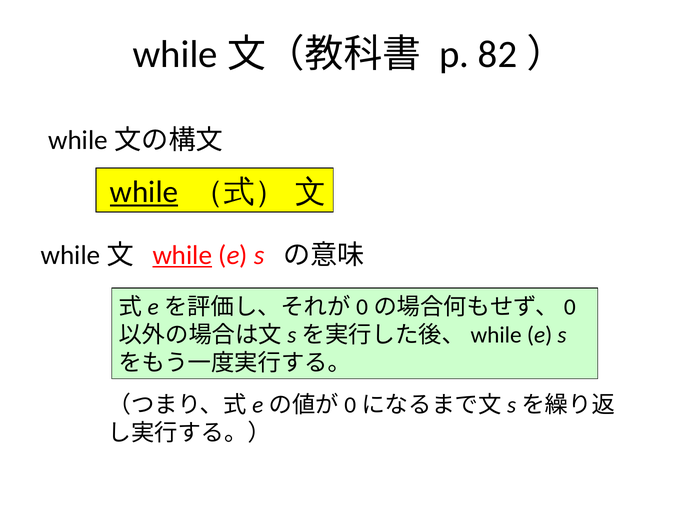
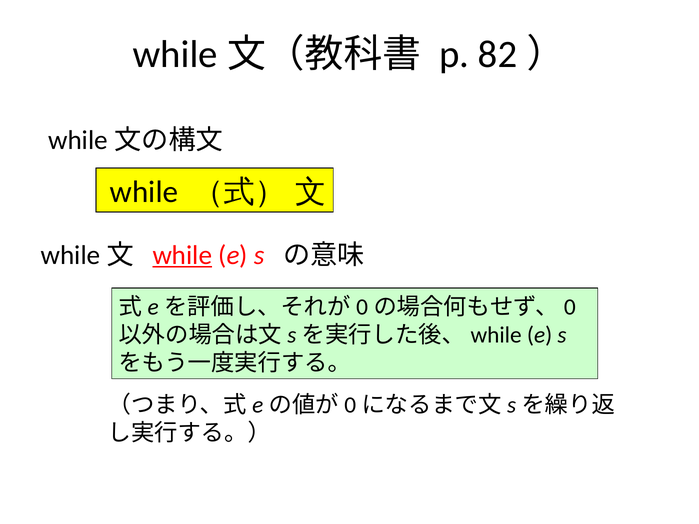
while at (144, 192) underline: present -> none
